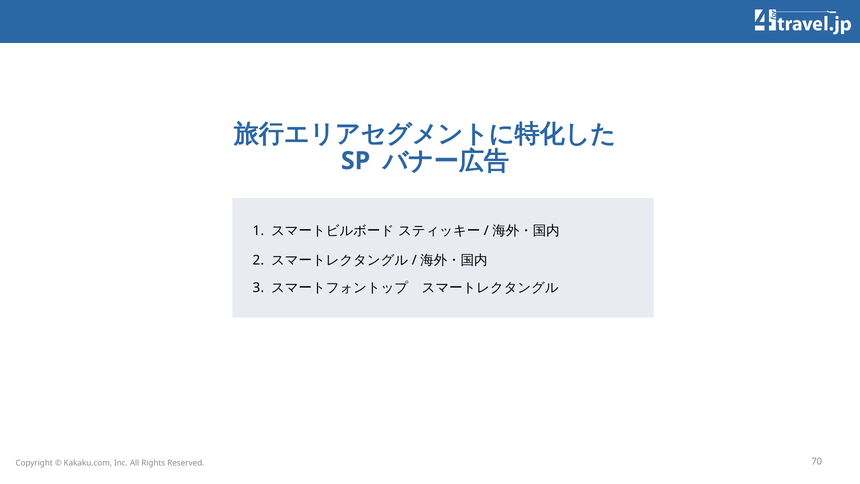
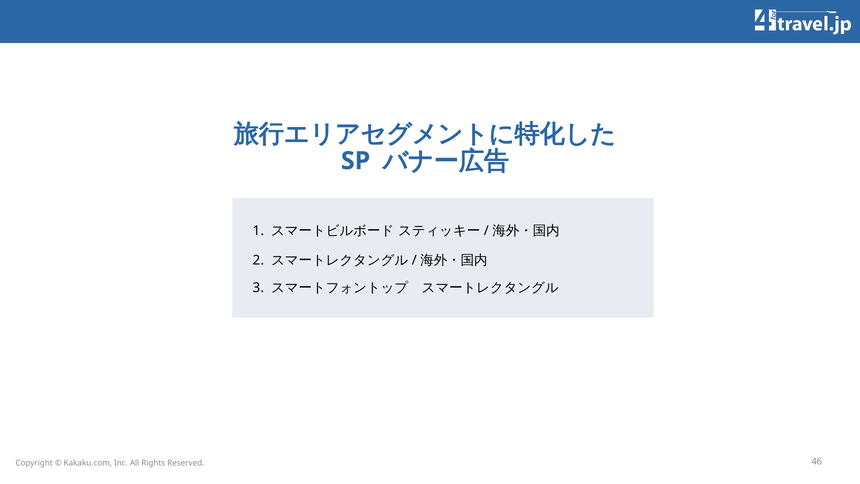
70: 70 -> 46
